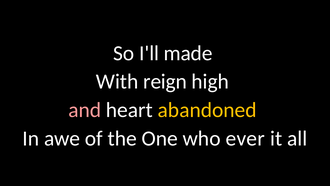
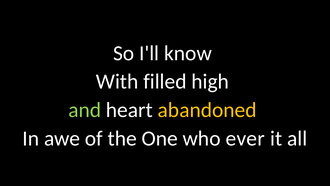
made: made -> know
reign: reign -> filled
and colour: pink -> light green
